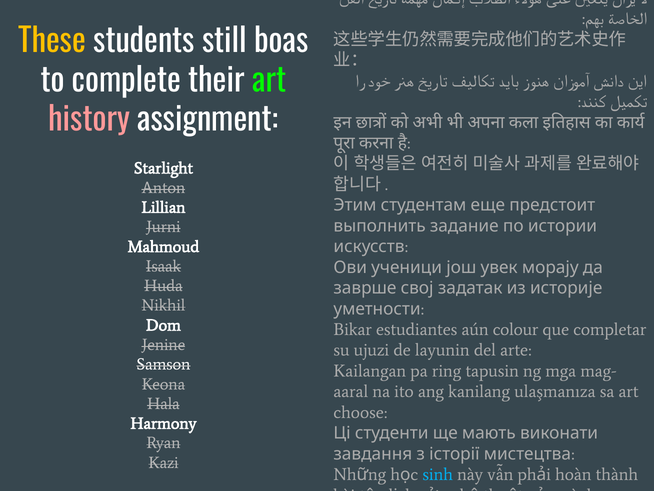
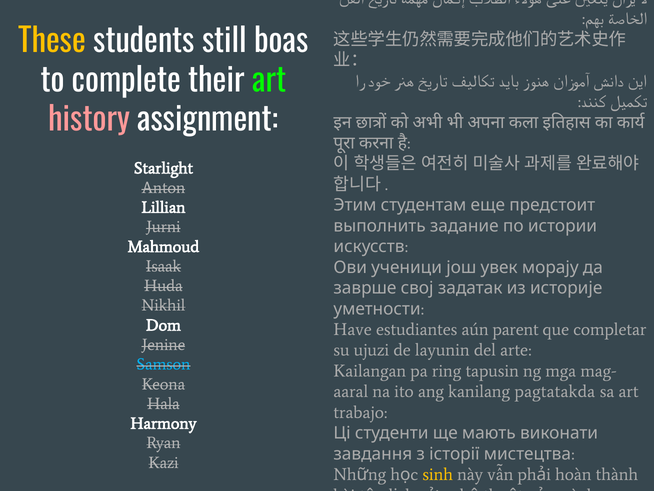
Bikar: Bikar -> Have
colour: colour -> parent
Samson colour: white -> light blue
ulaşmanıza: ulaşmanıza -> pagtatakda
choose: choose -> trabajo
sinh colour: light blue -> yellow
